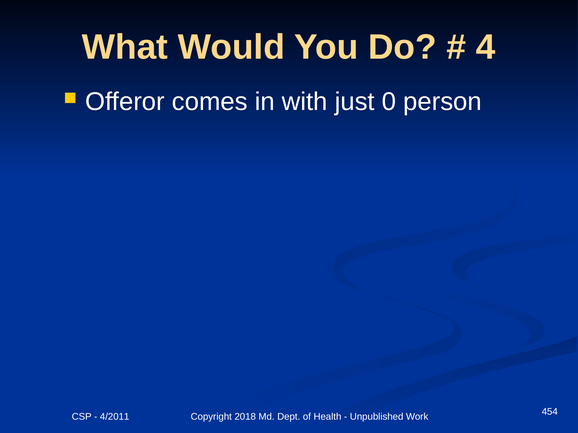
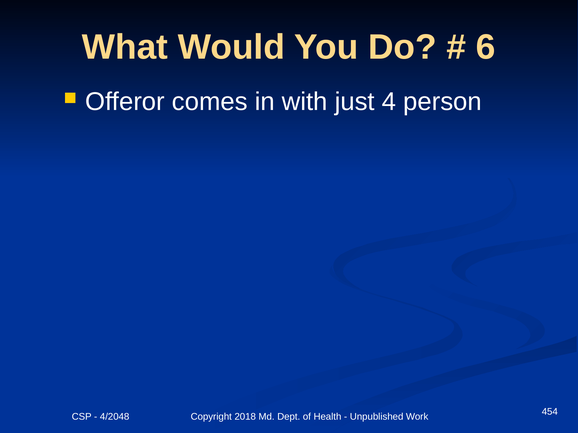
4: 4 -> 6
0: 0 -> 4
4/2011: 4/2011 -> 4/2048
